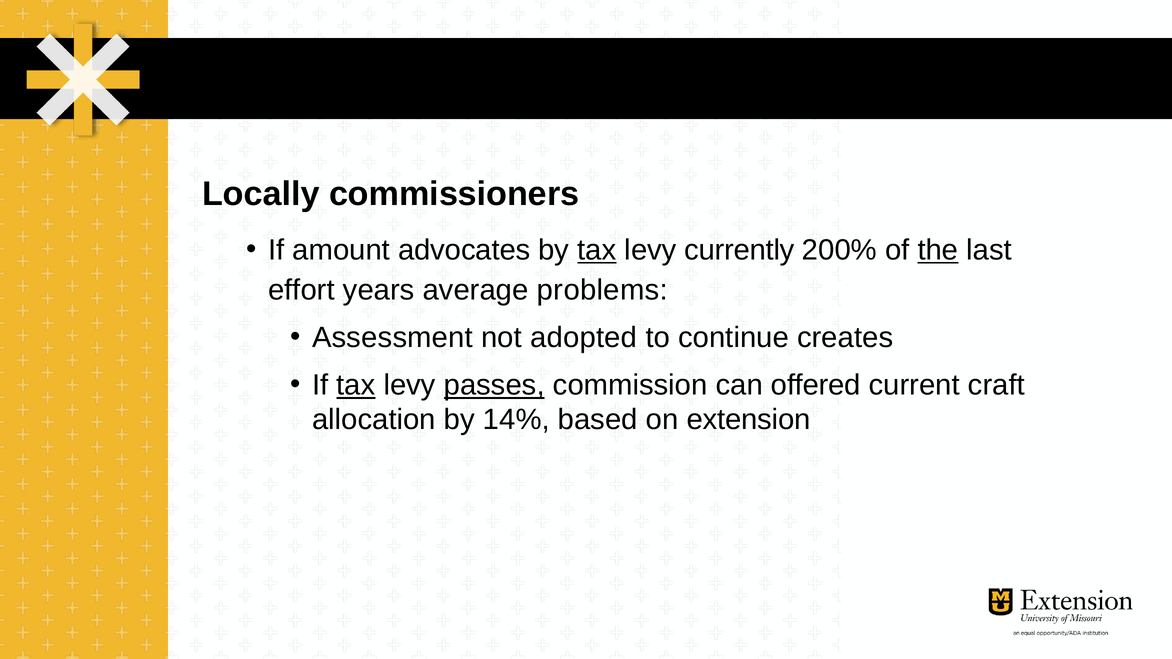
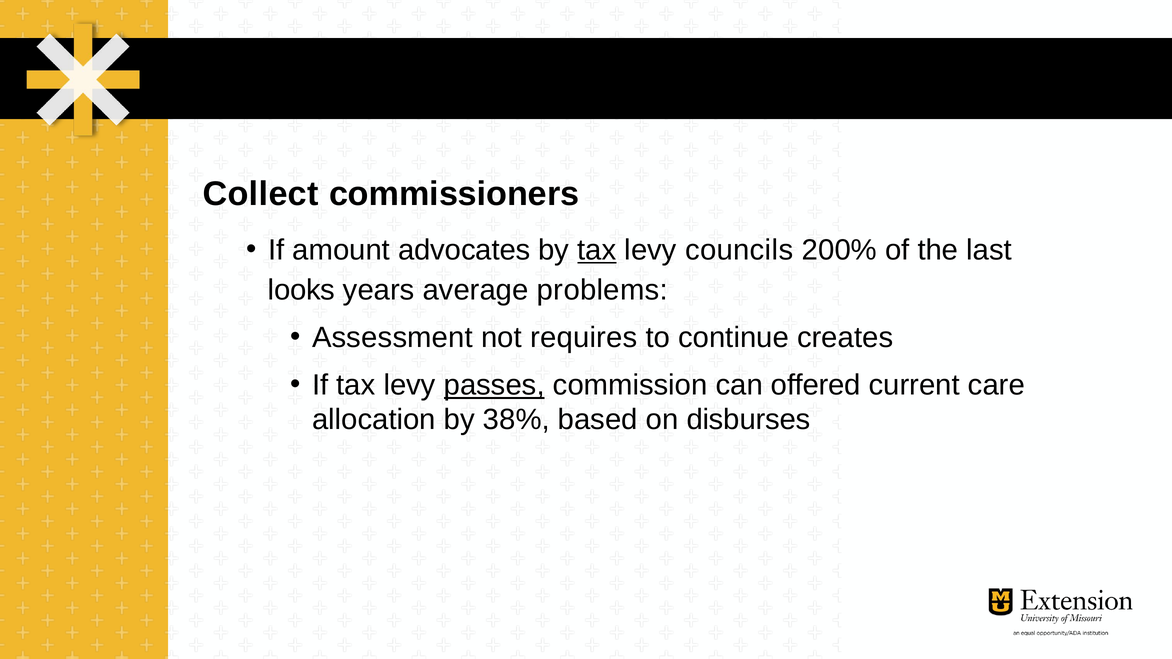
Locally: Locally -> Collect
currently: currently -> councils
the underline: present -> none
effort: effort -> looks
adopted: adopted -> requires
tax at (356, 385) underline: present -> none
craft: craft -> care
14%: 14% -> 38%
extension: extension -> disburses
